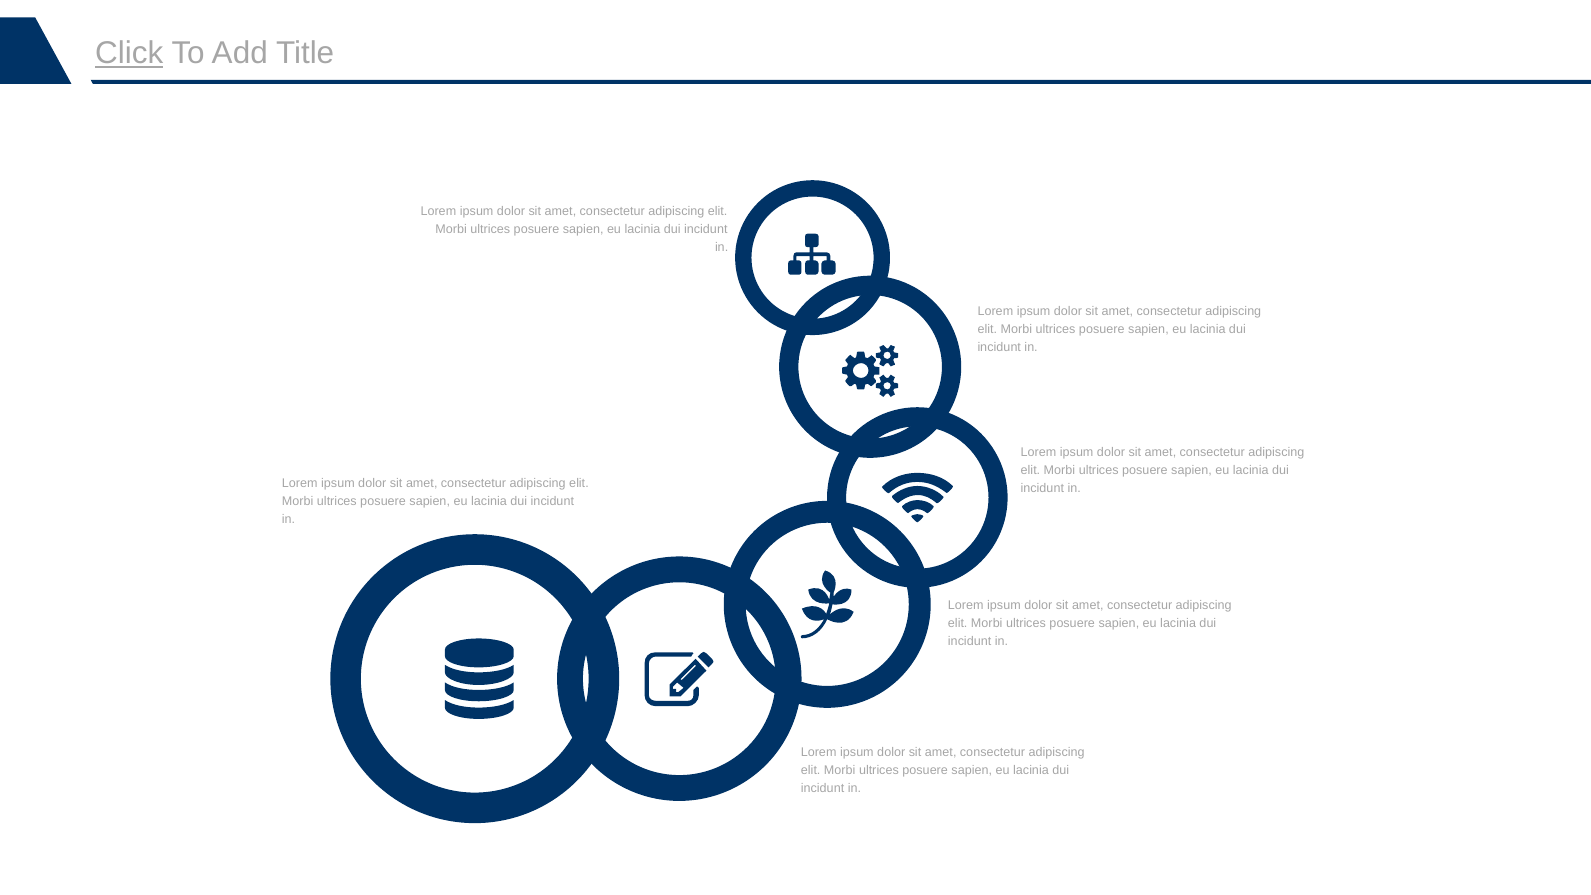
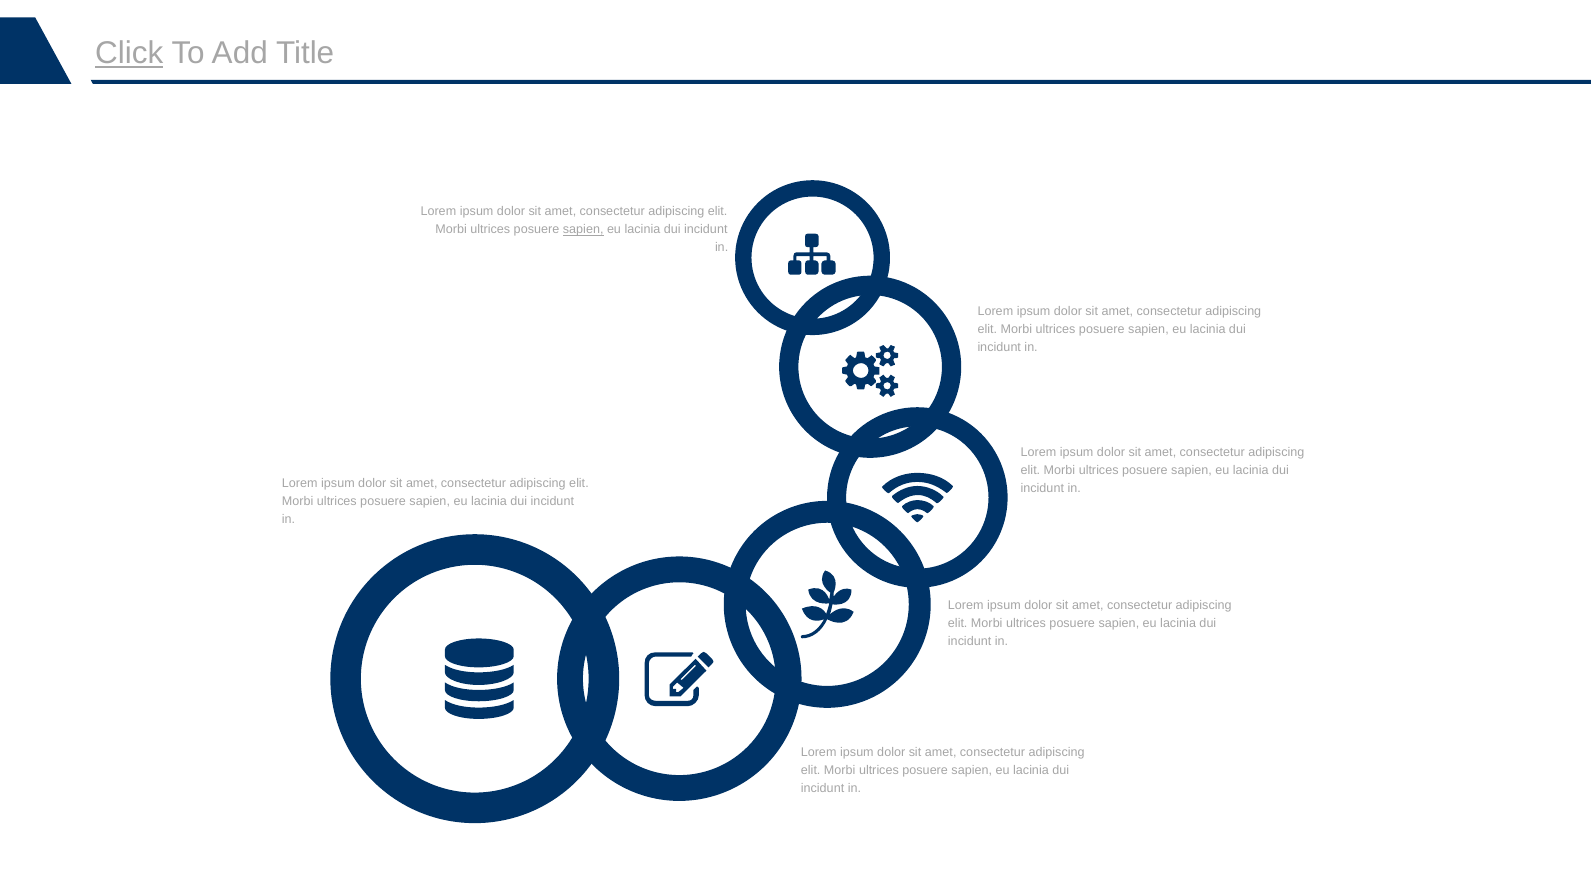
sapien at (583, 229) underline: none -> present
